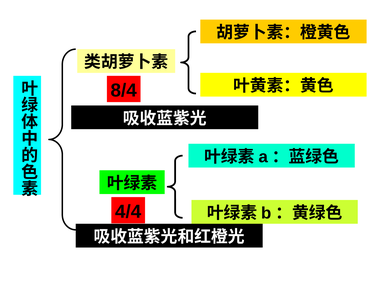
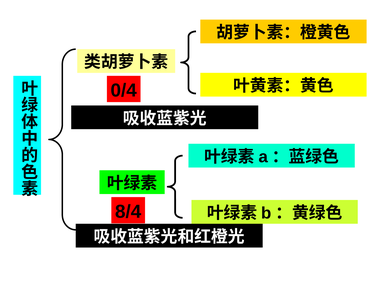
8/4: 8/4 -> 0/4
4/4: 4/4 -> 8/4
